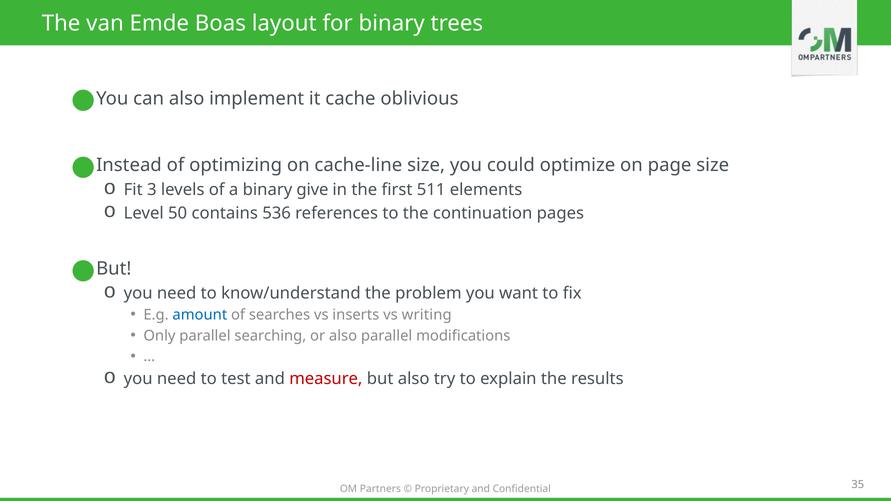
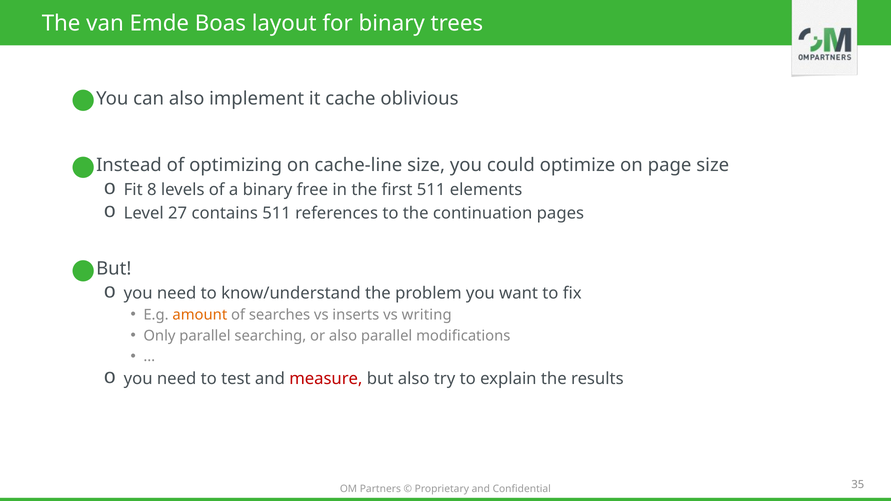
3: 3 -> 8
give: give -> free
50: 50 -> 27
contains 536: 536 -> 511
amount colour: blue -> orange
